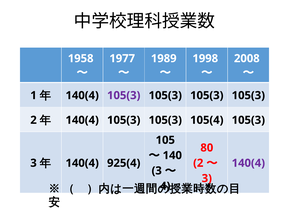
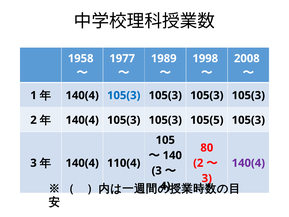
105(3 at (124, 95) colour: purple -> blue
105(4: 105(4 -> 105(5
925(4: 925(4 -> 110(4
